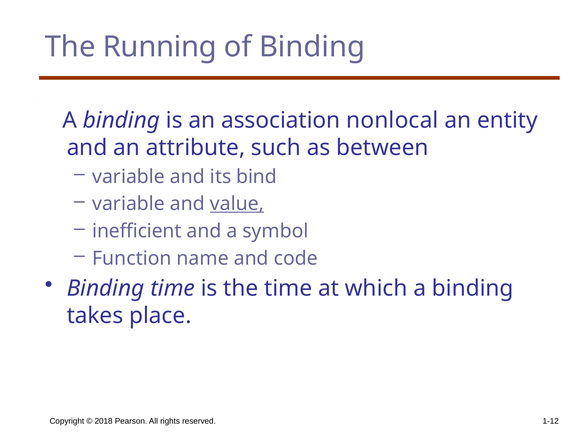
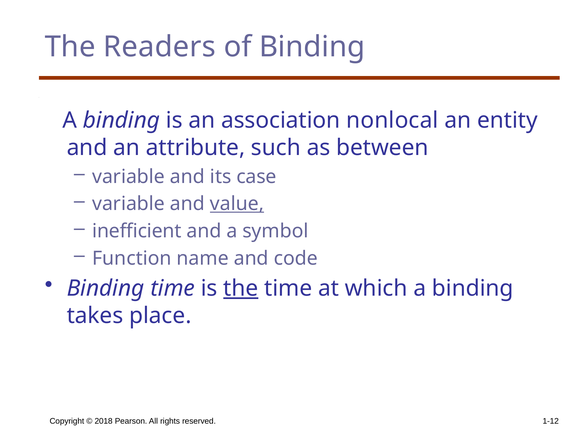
Running: Running -> Readers
bind: bind -> case
the at (241, 288) underline: none -> present
